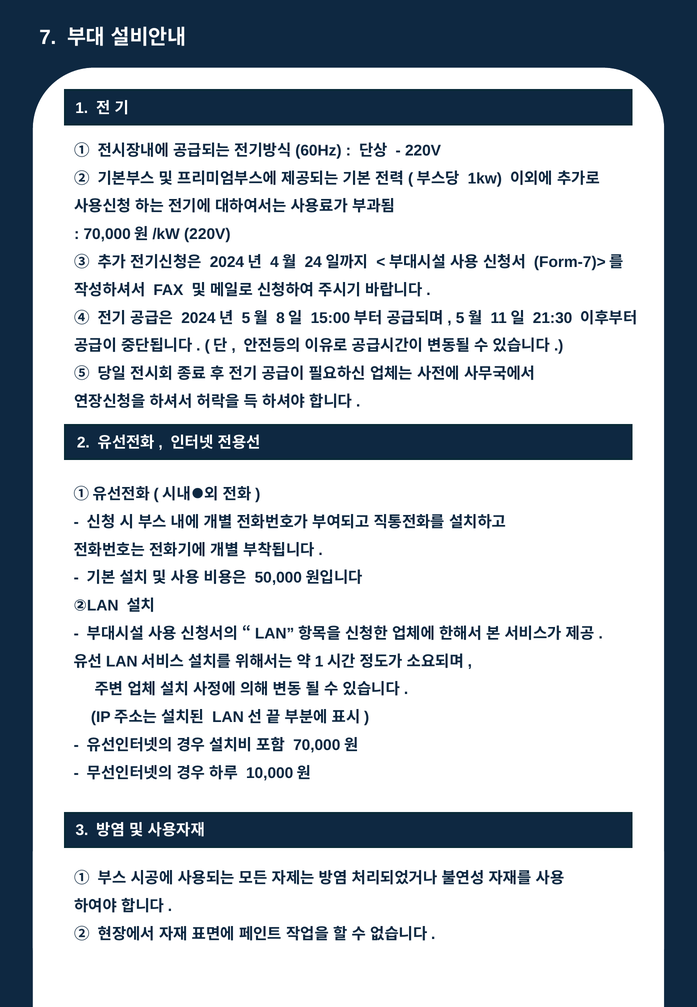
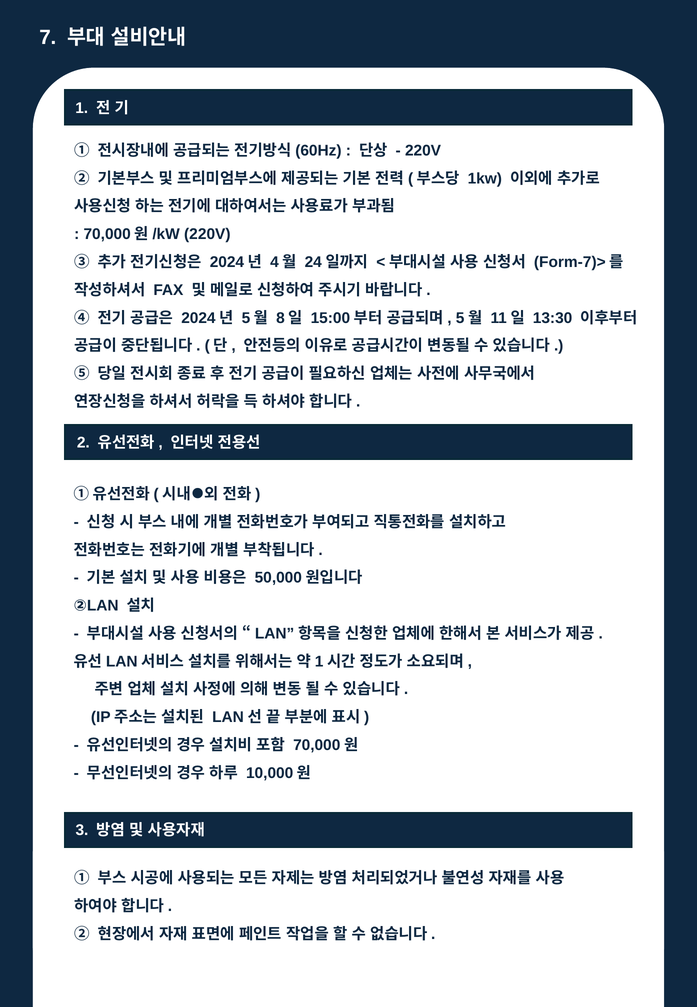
21:30: 21:30 -> 13:30
